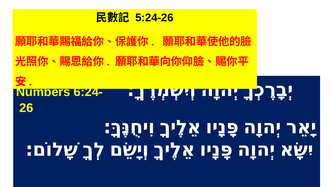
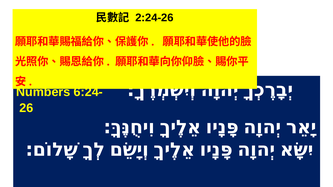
5:24-26: 5:24-26 -> 2:24-26
